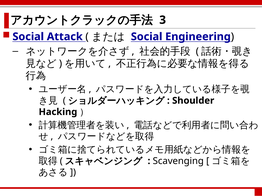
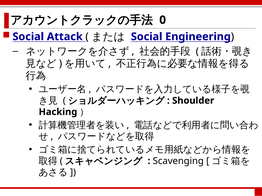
3: 3 -> 0
